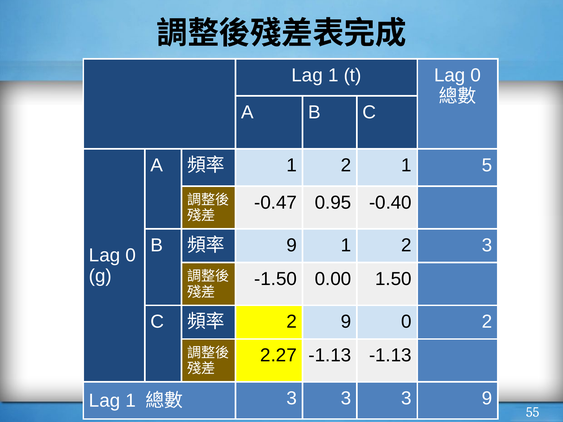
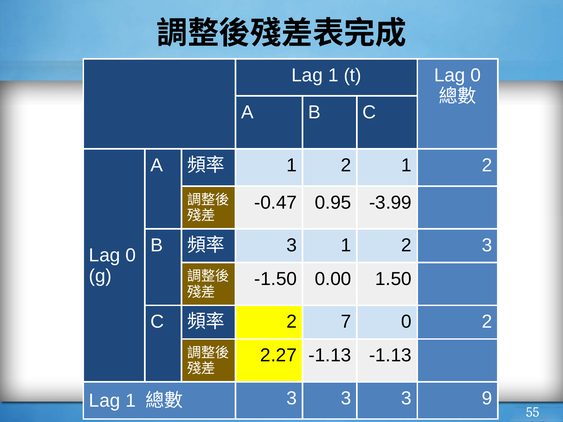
2 1 5: 5 -> 2
-0.40: -0.40 -> -3.99
9 at (292, 245): 9 -> 3
2 9: 9 -> 7
